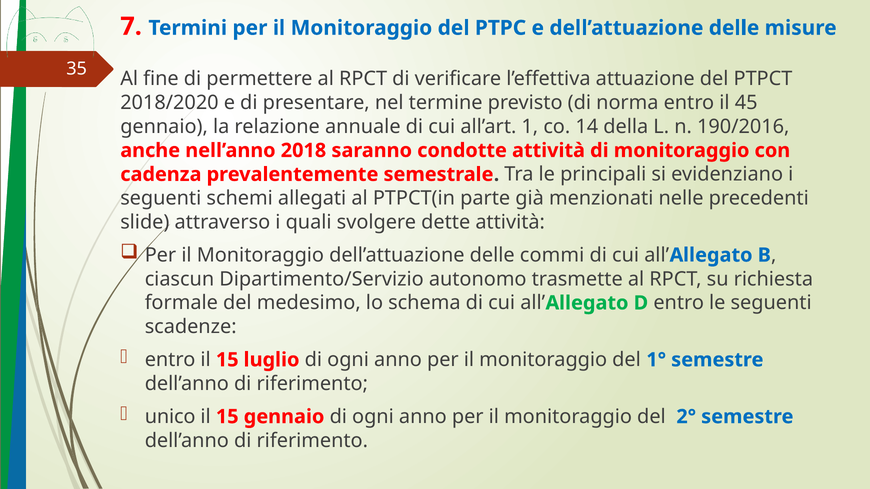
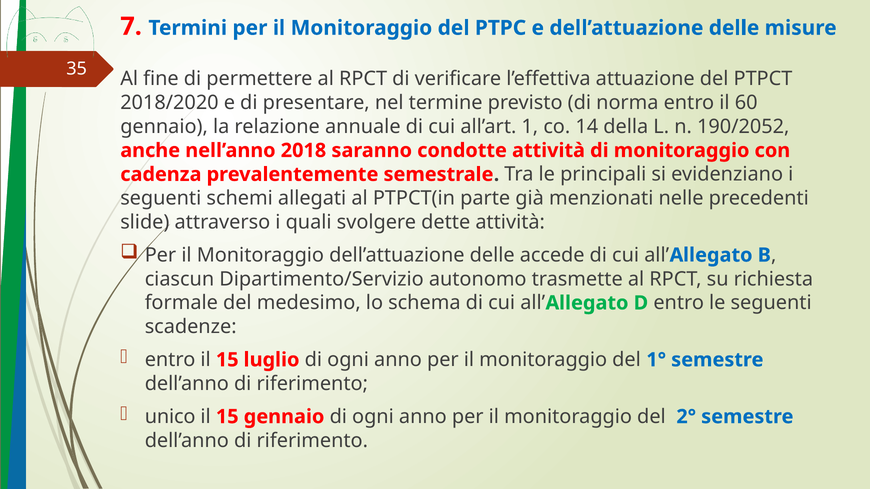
45: 45 -> 60
190/2016: 190/2016 -> 190/2052
commi: commi -> accede
